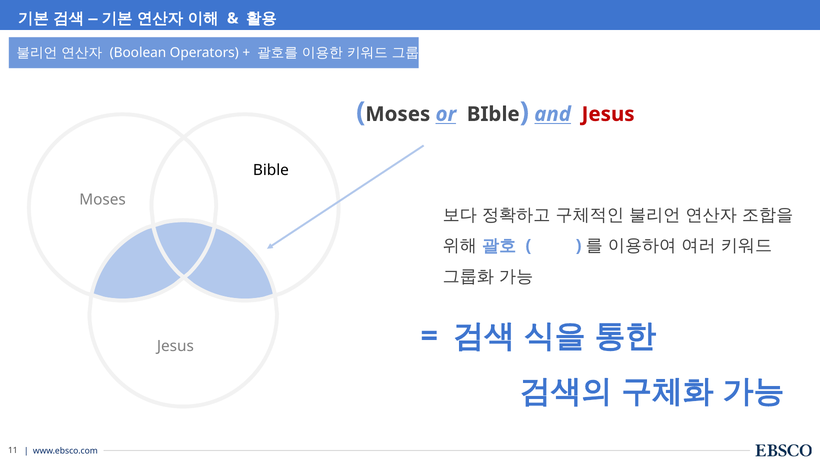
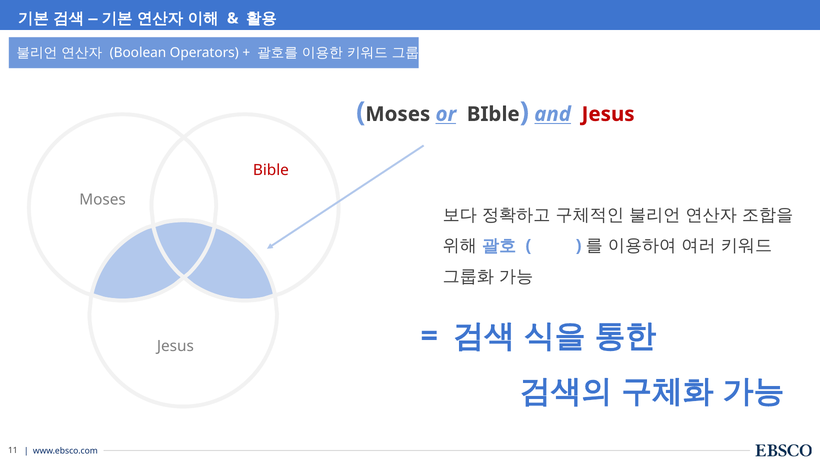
Bible at (271, 170) colour: black -> red
